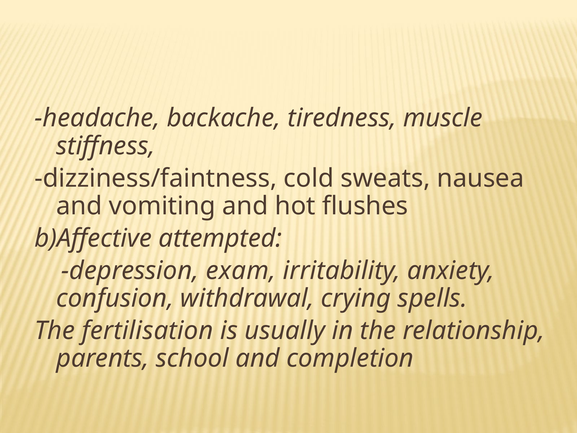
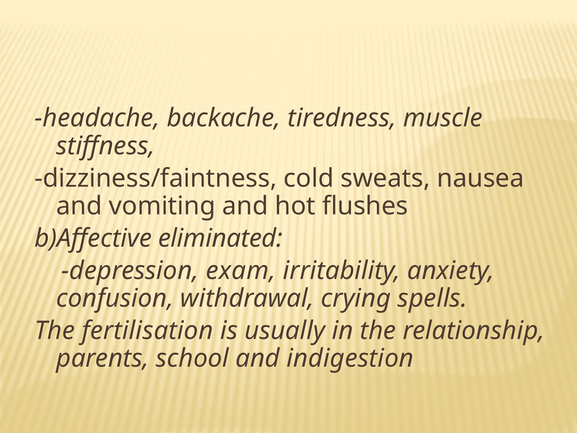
attempted: attempted -> eliminated
completion: completion -> indigestion
